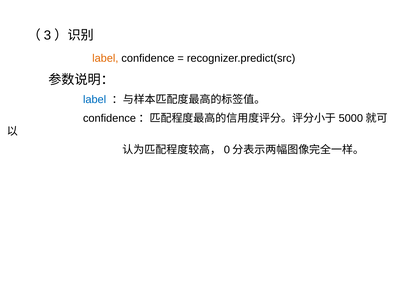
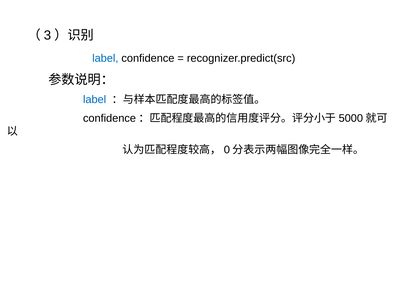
label at (105, 58) colour: orange -> blue
